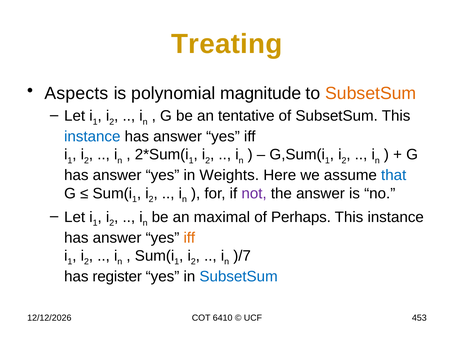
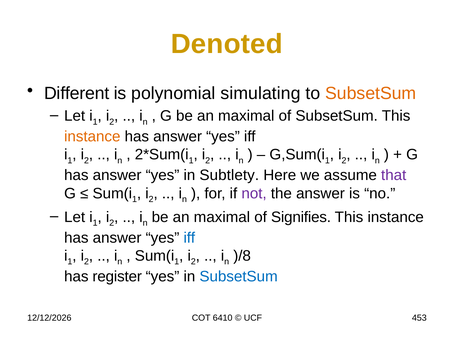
Treating: Treating -> Denoted
Aspects: Aspects -> Different
magnitude: magnitude -> simulating
G be an tentative: tentative -> maximal
instance at (92, 137) colour: blue -> orange
Weights: Weights -> Subtlety
that colour: blue -> purple
Perhaps: Perhaps -> Signifies
iff at (189, 238) colour: orange -> blue
)/7: )/7 -> )/8
